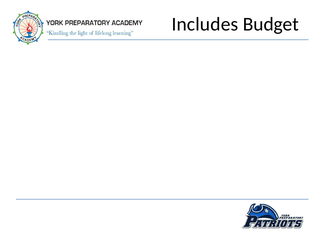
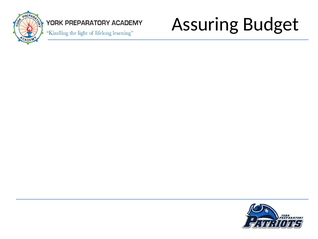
Includes: Includes -> Assuring
